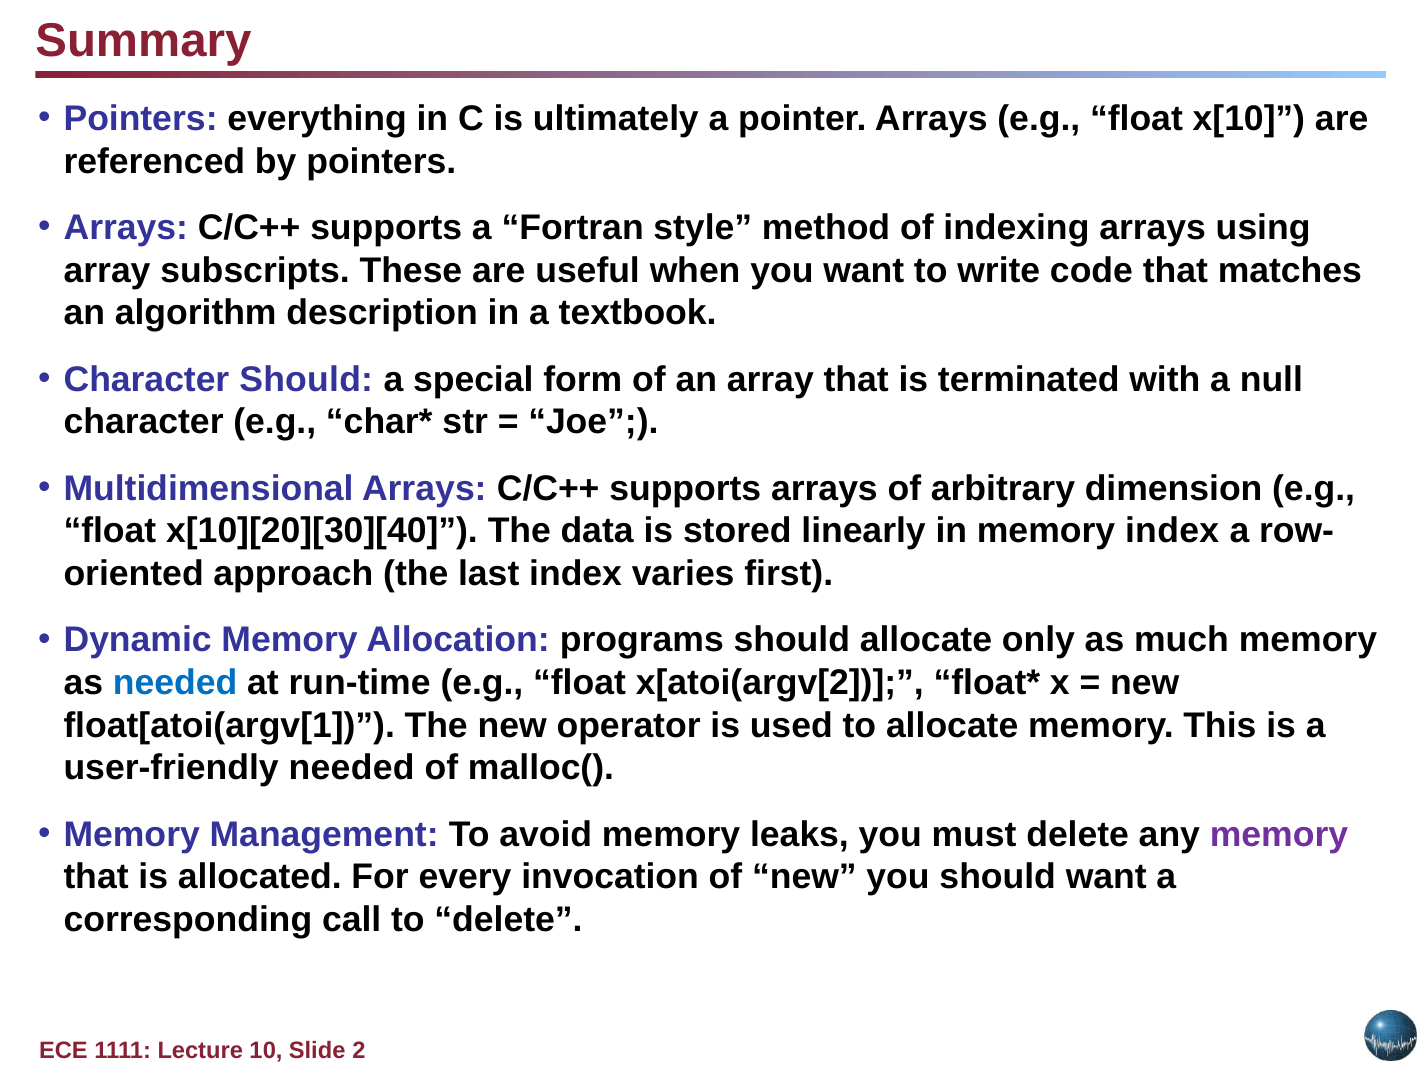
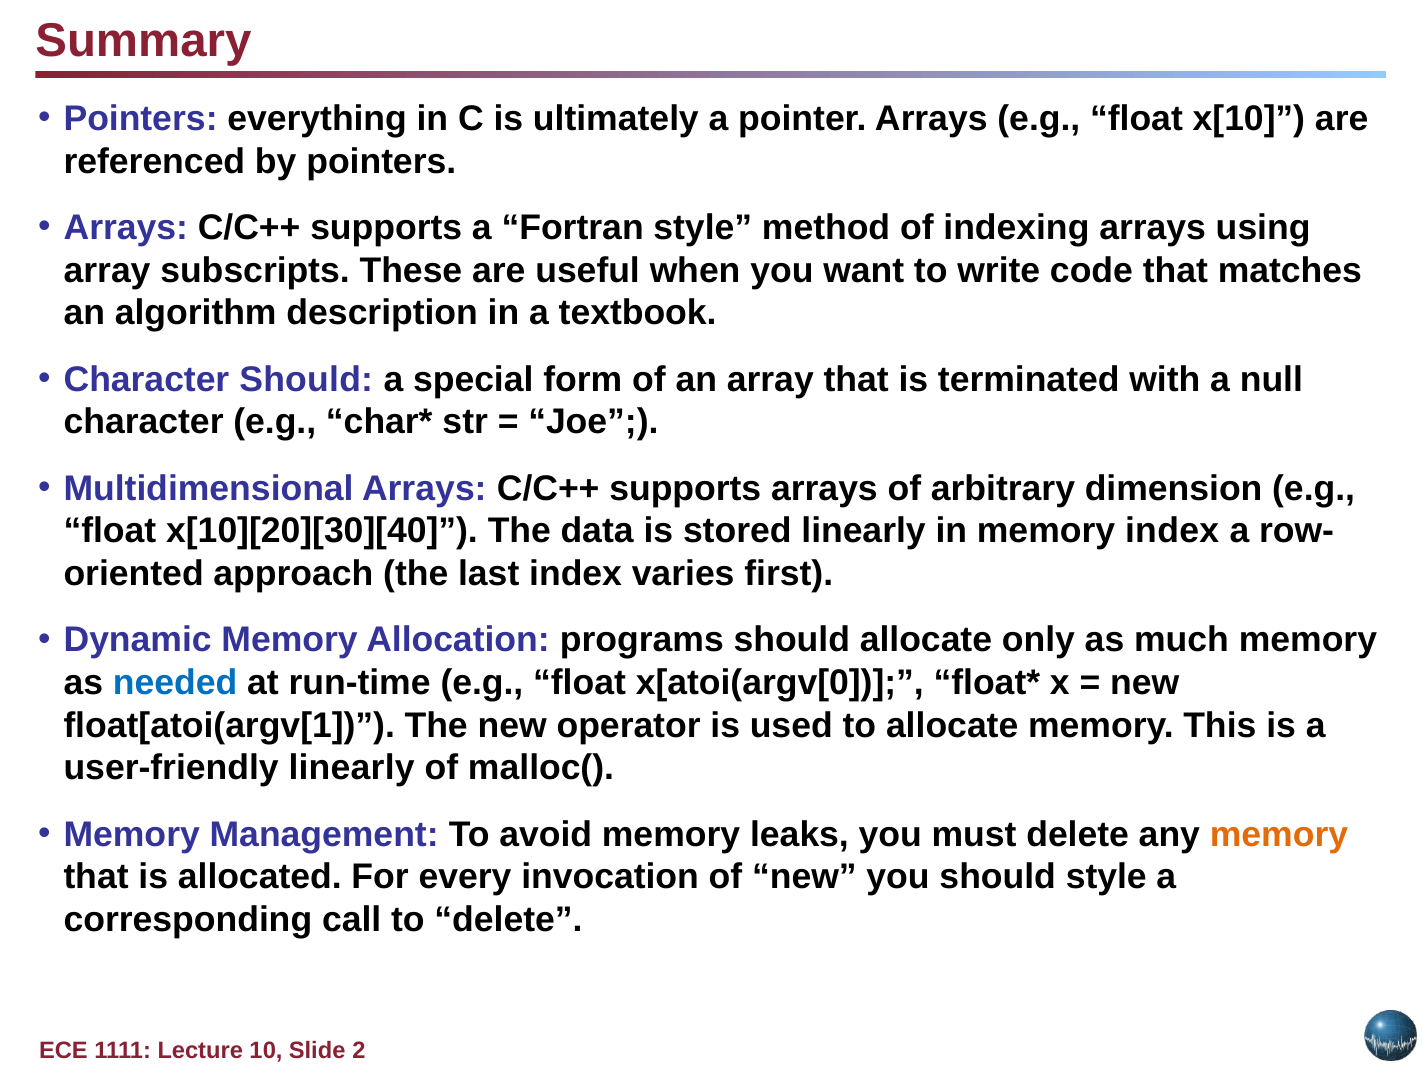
x[atoi(argv[2: x[atoi(argv[2 -> x[atoi(argv[0
user-friendly needed: needed -> linearly
memory at (1279, 834) colour: purple -> orange
should want: want -> style
